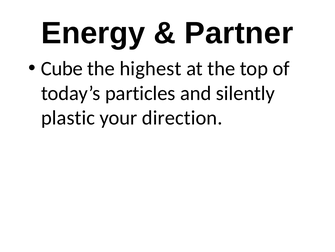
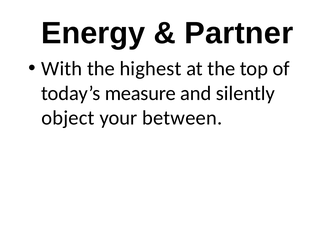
Cube: Cube -> With
particles: particles -> measure
plastic: plastic -> object
direction: direction -> between
